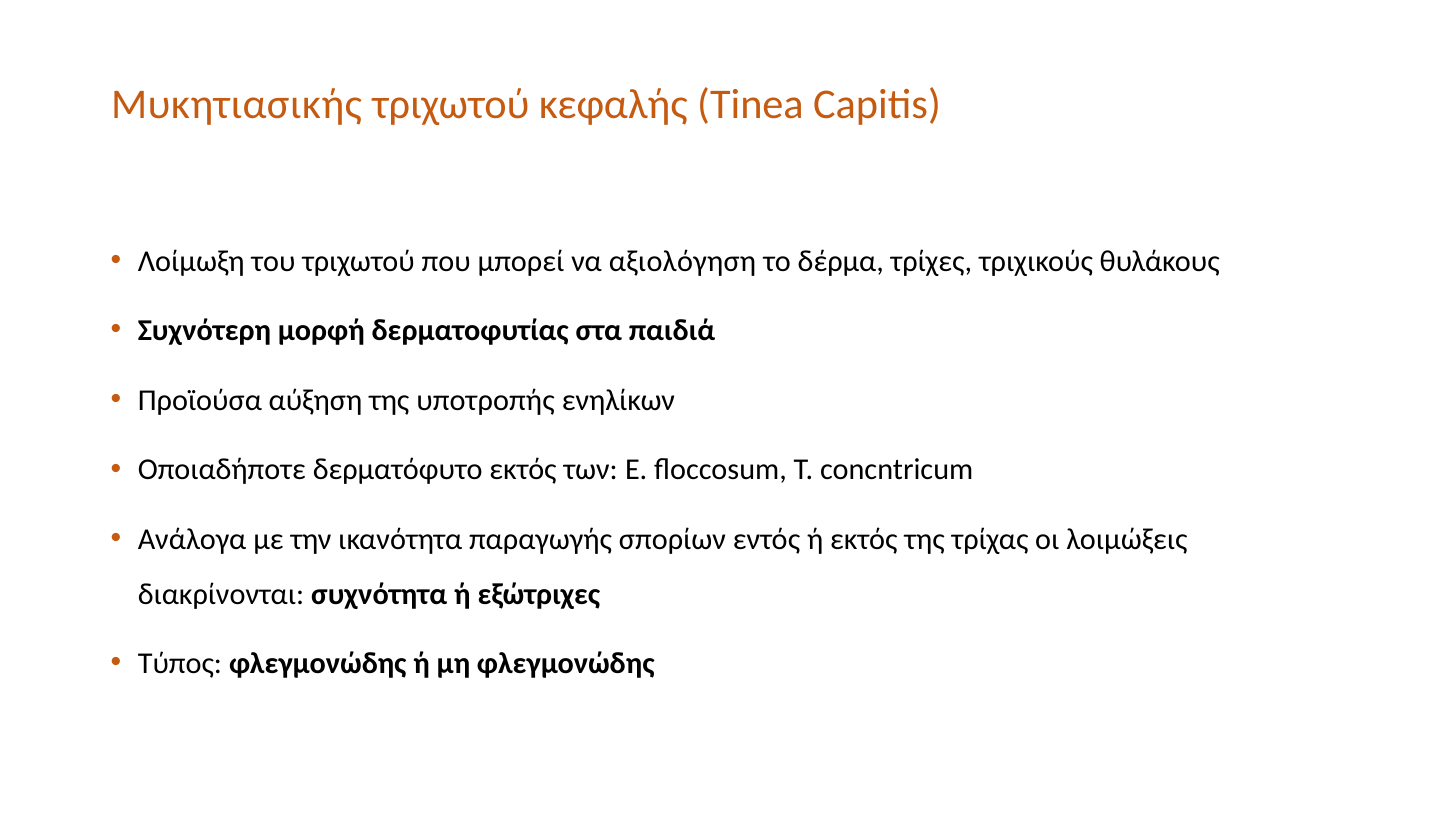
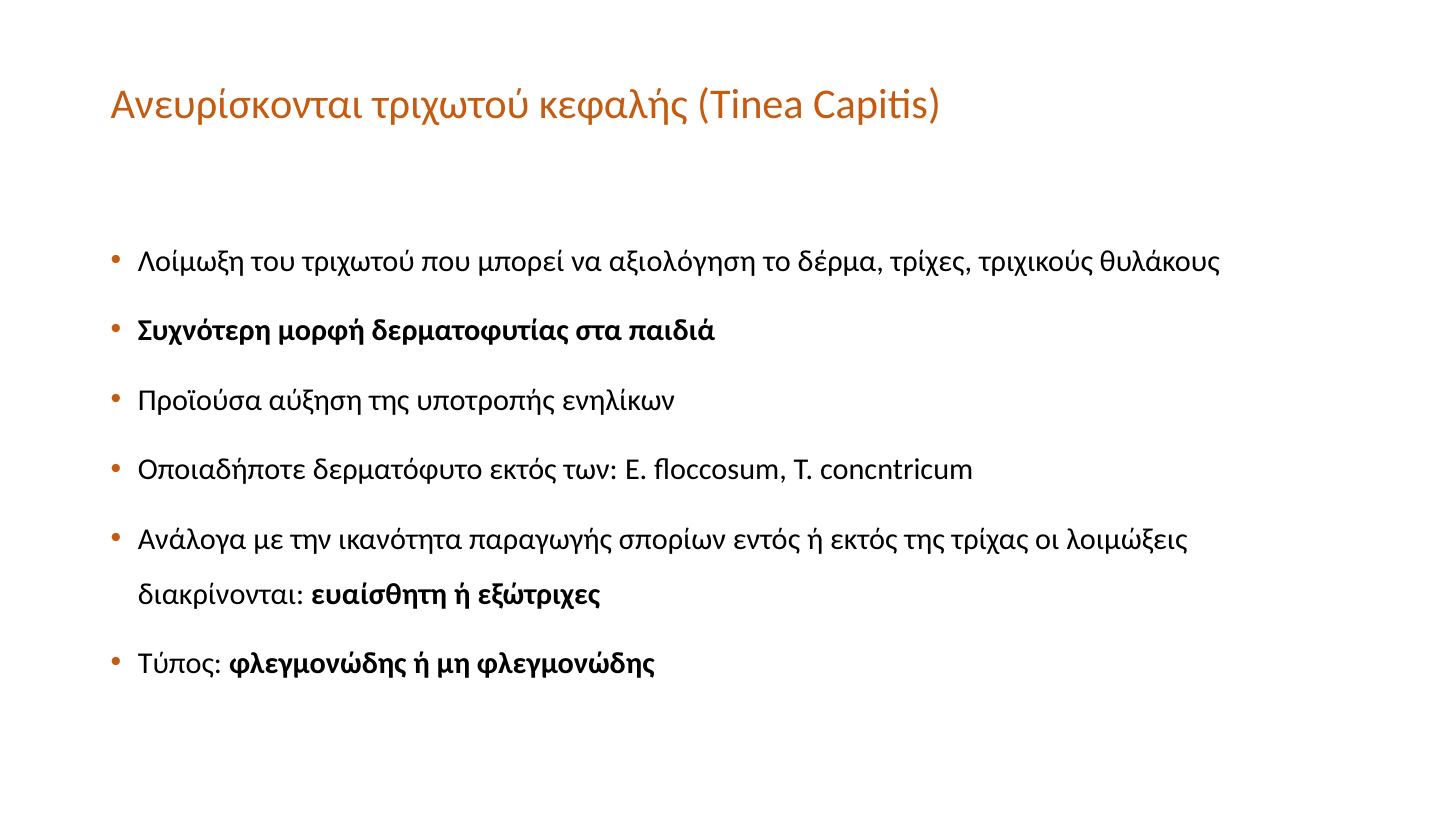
Μυκητιασικής: Μυκητιασικής -> Ανευρίσκονται
συχνότητα: συχνότητα -> ευαίσθητη
